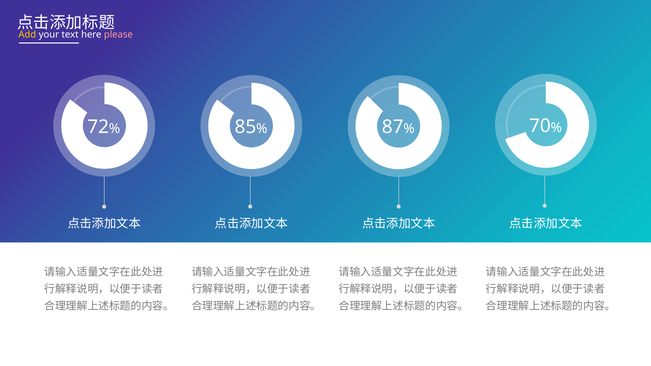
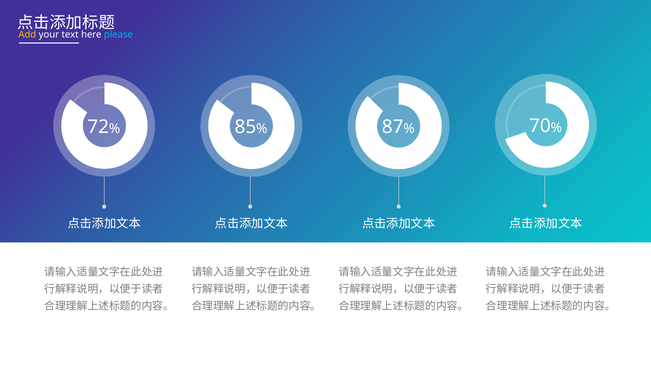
please colour: pink -> light blue
